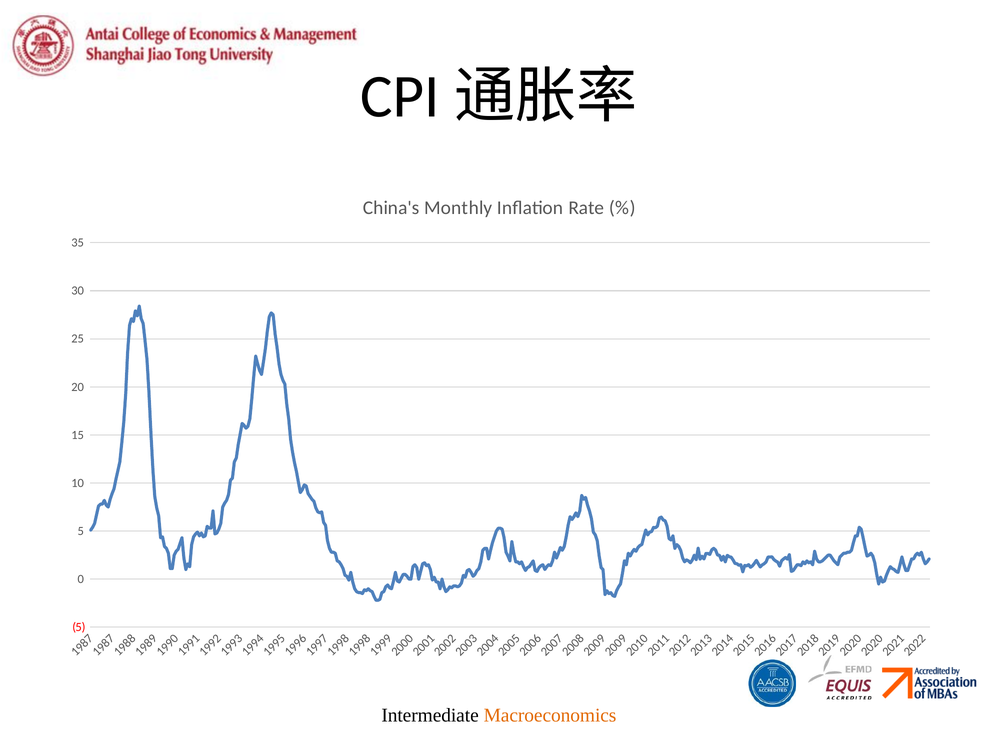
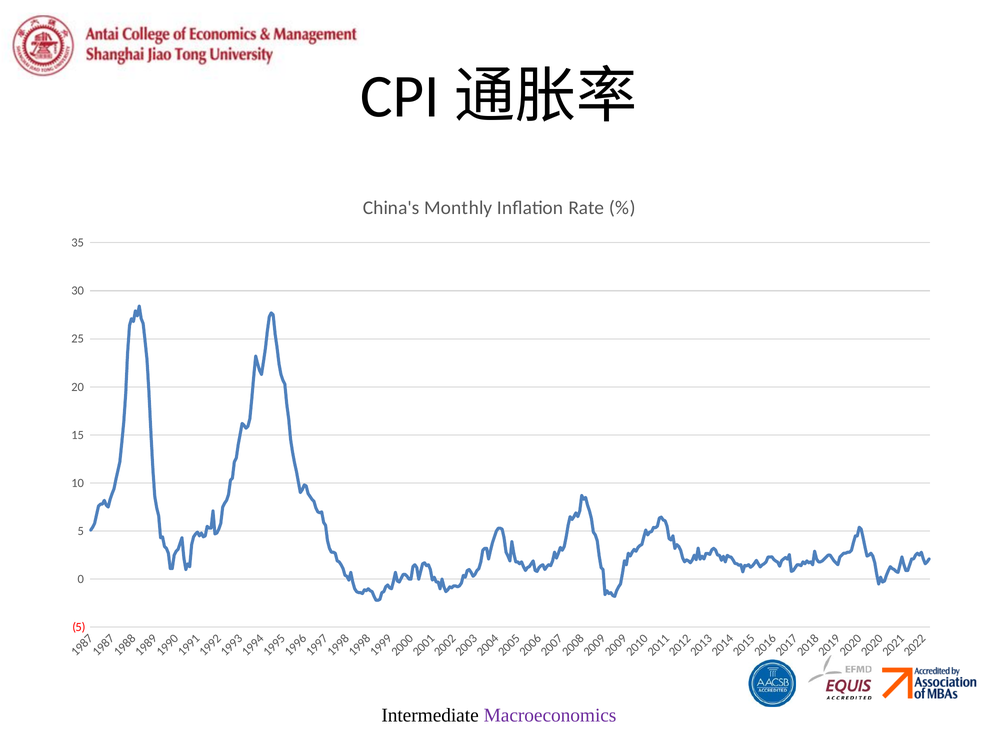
Macroeconomics colour: orange -> purple
